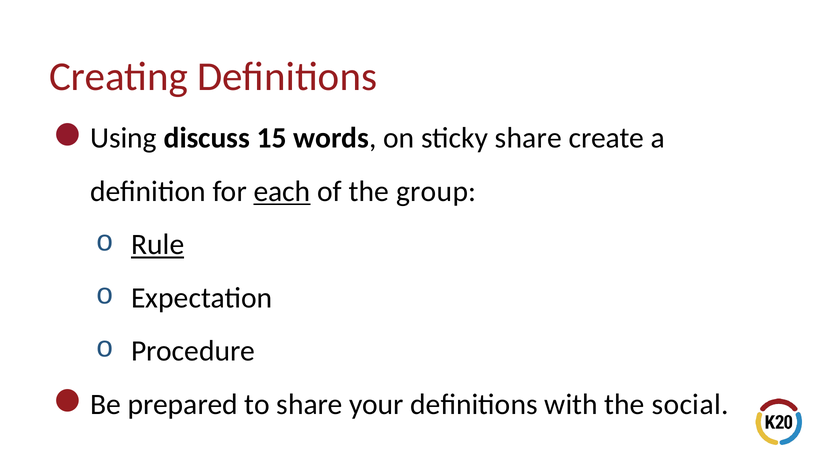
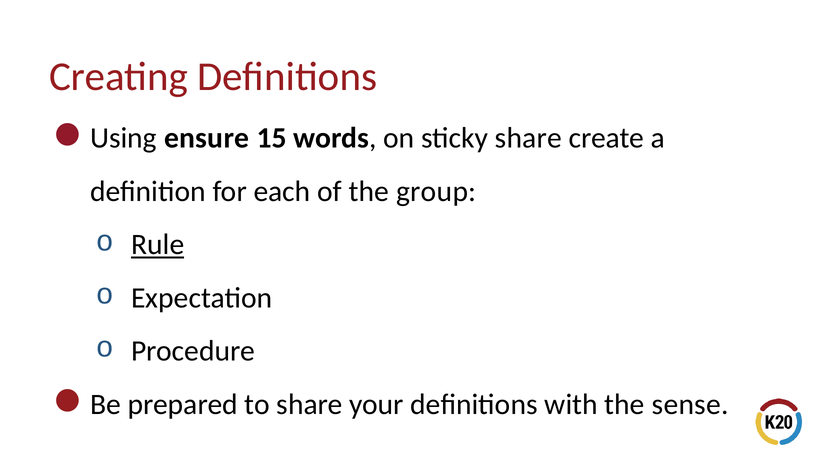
discuss: discuss -> ensure
each underline: present -> none
social: social -> sense
